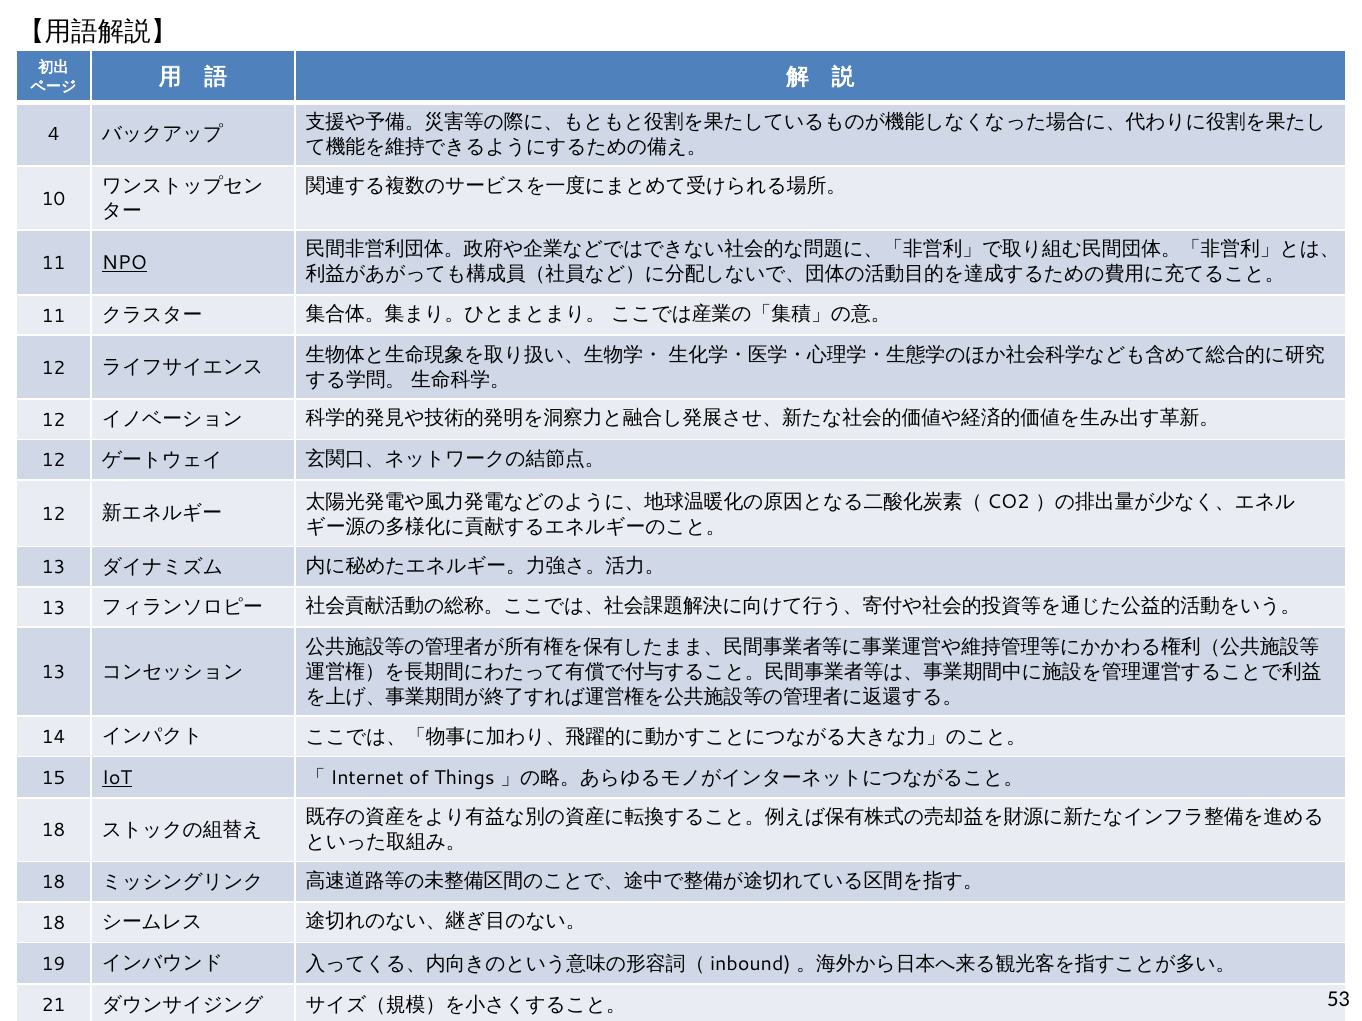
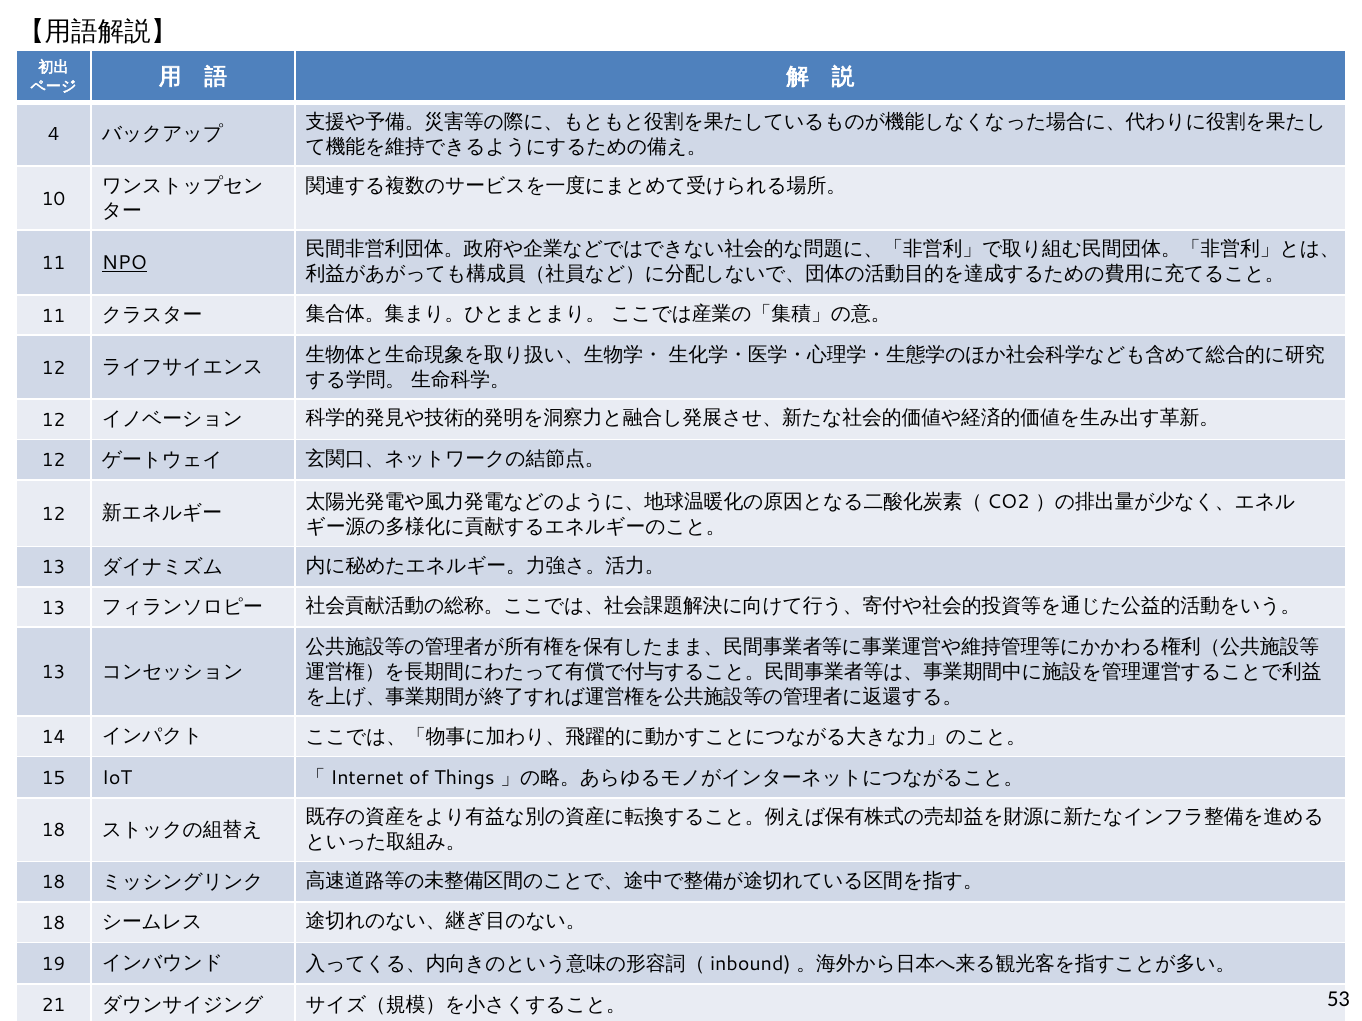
IoT underline: present -> none
